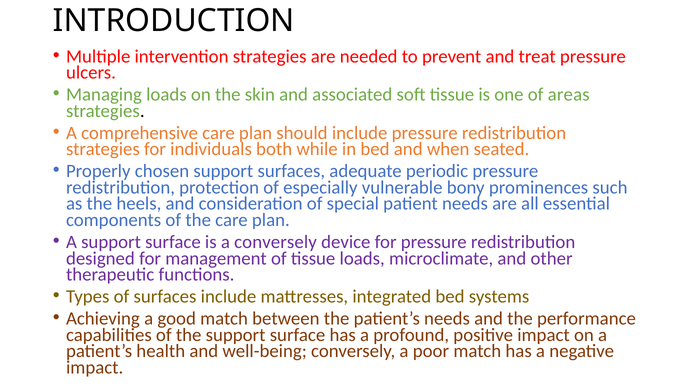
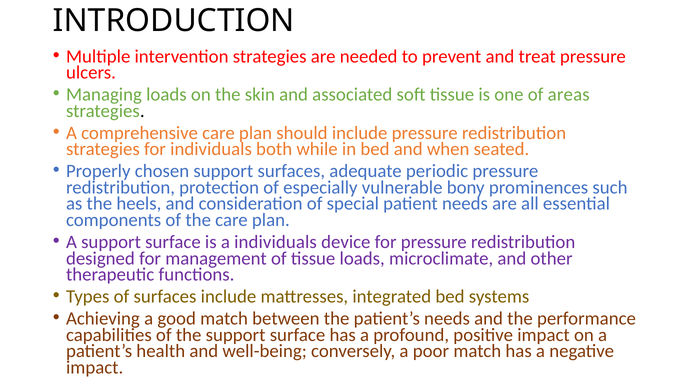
a conversely: conversely -> individuals
